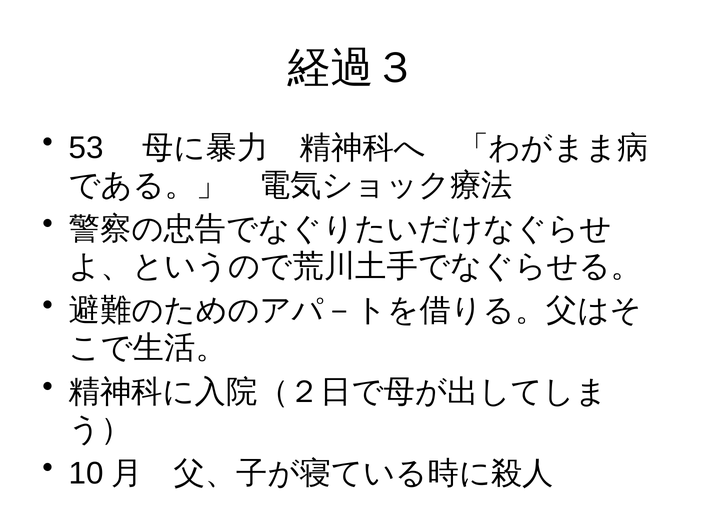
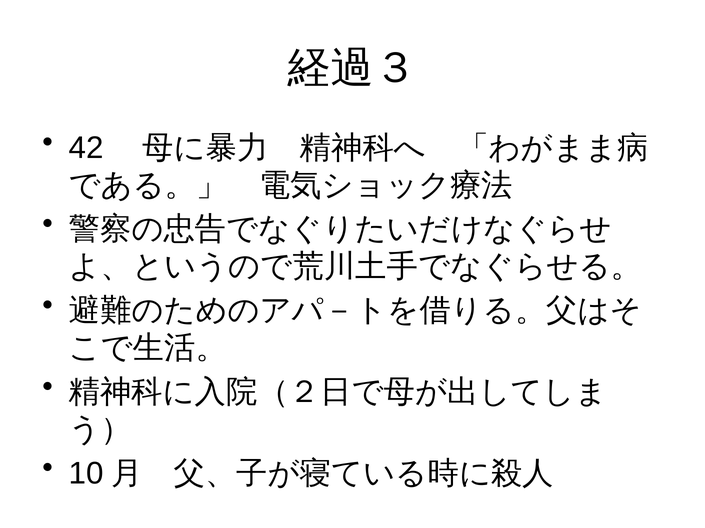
53: 53 -> 42
